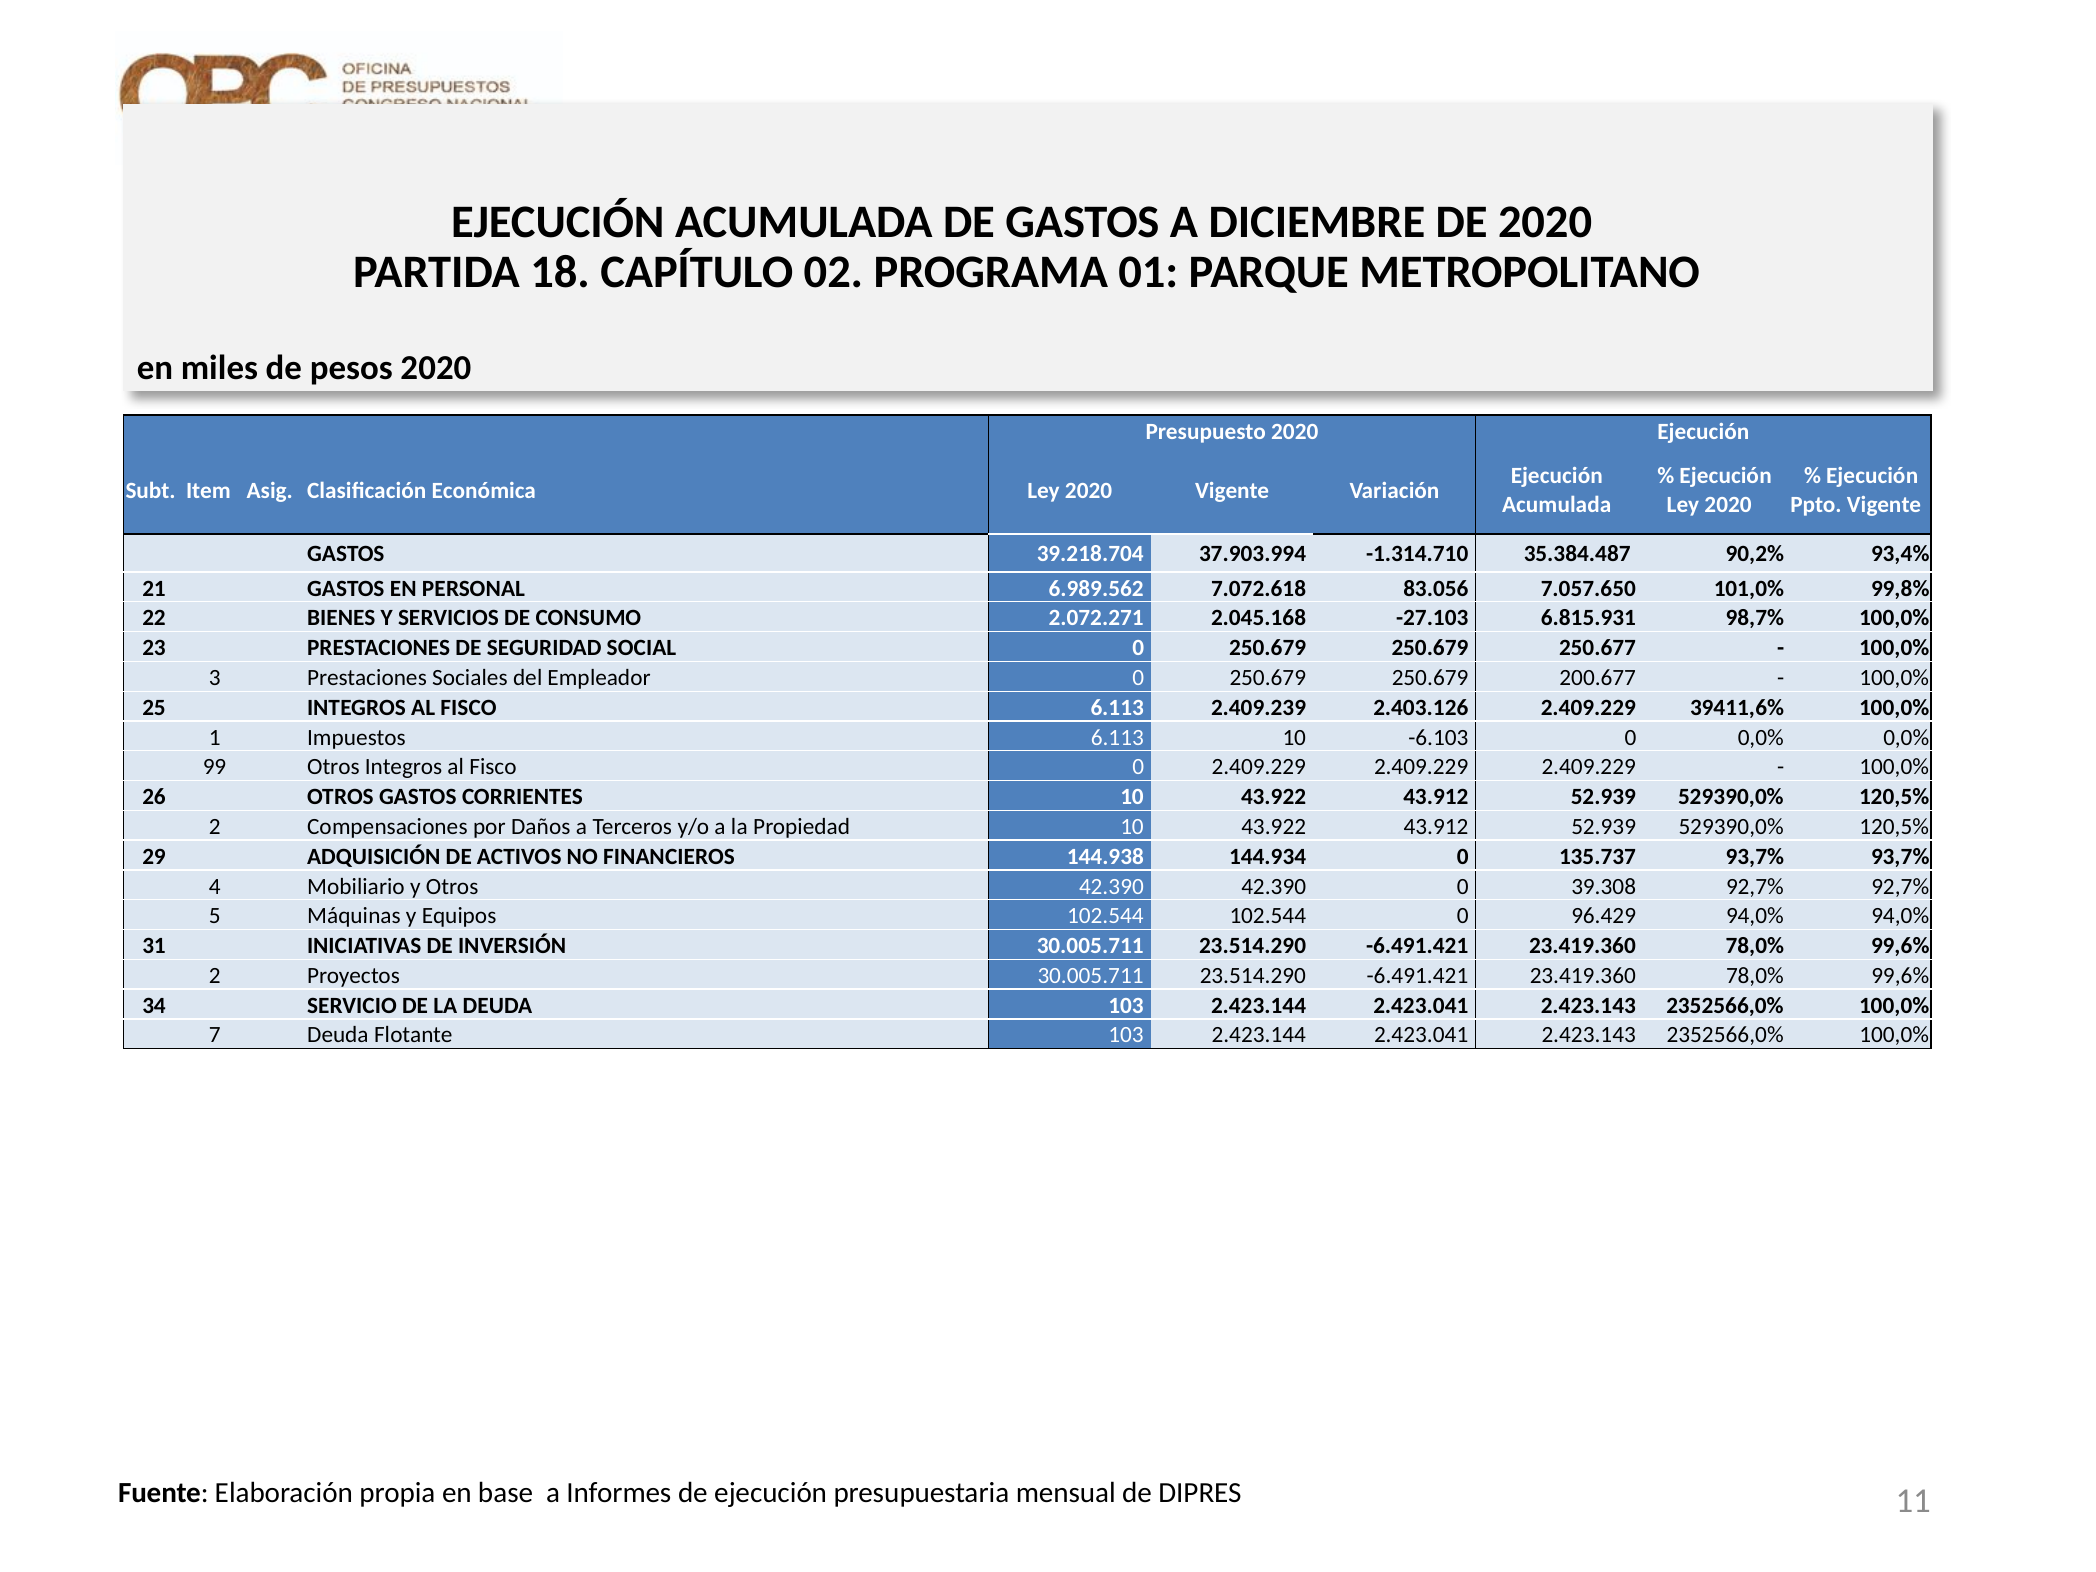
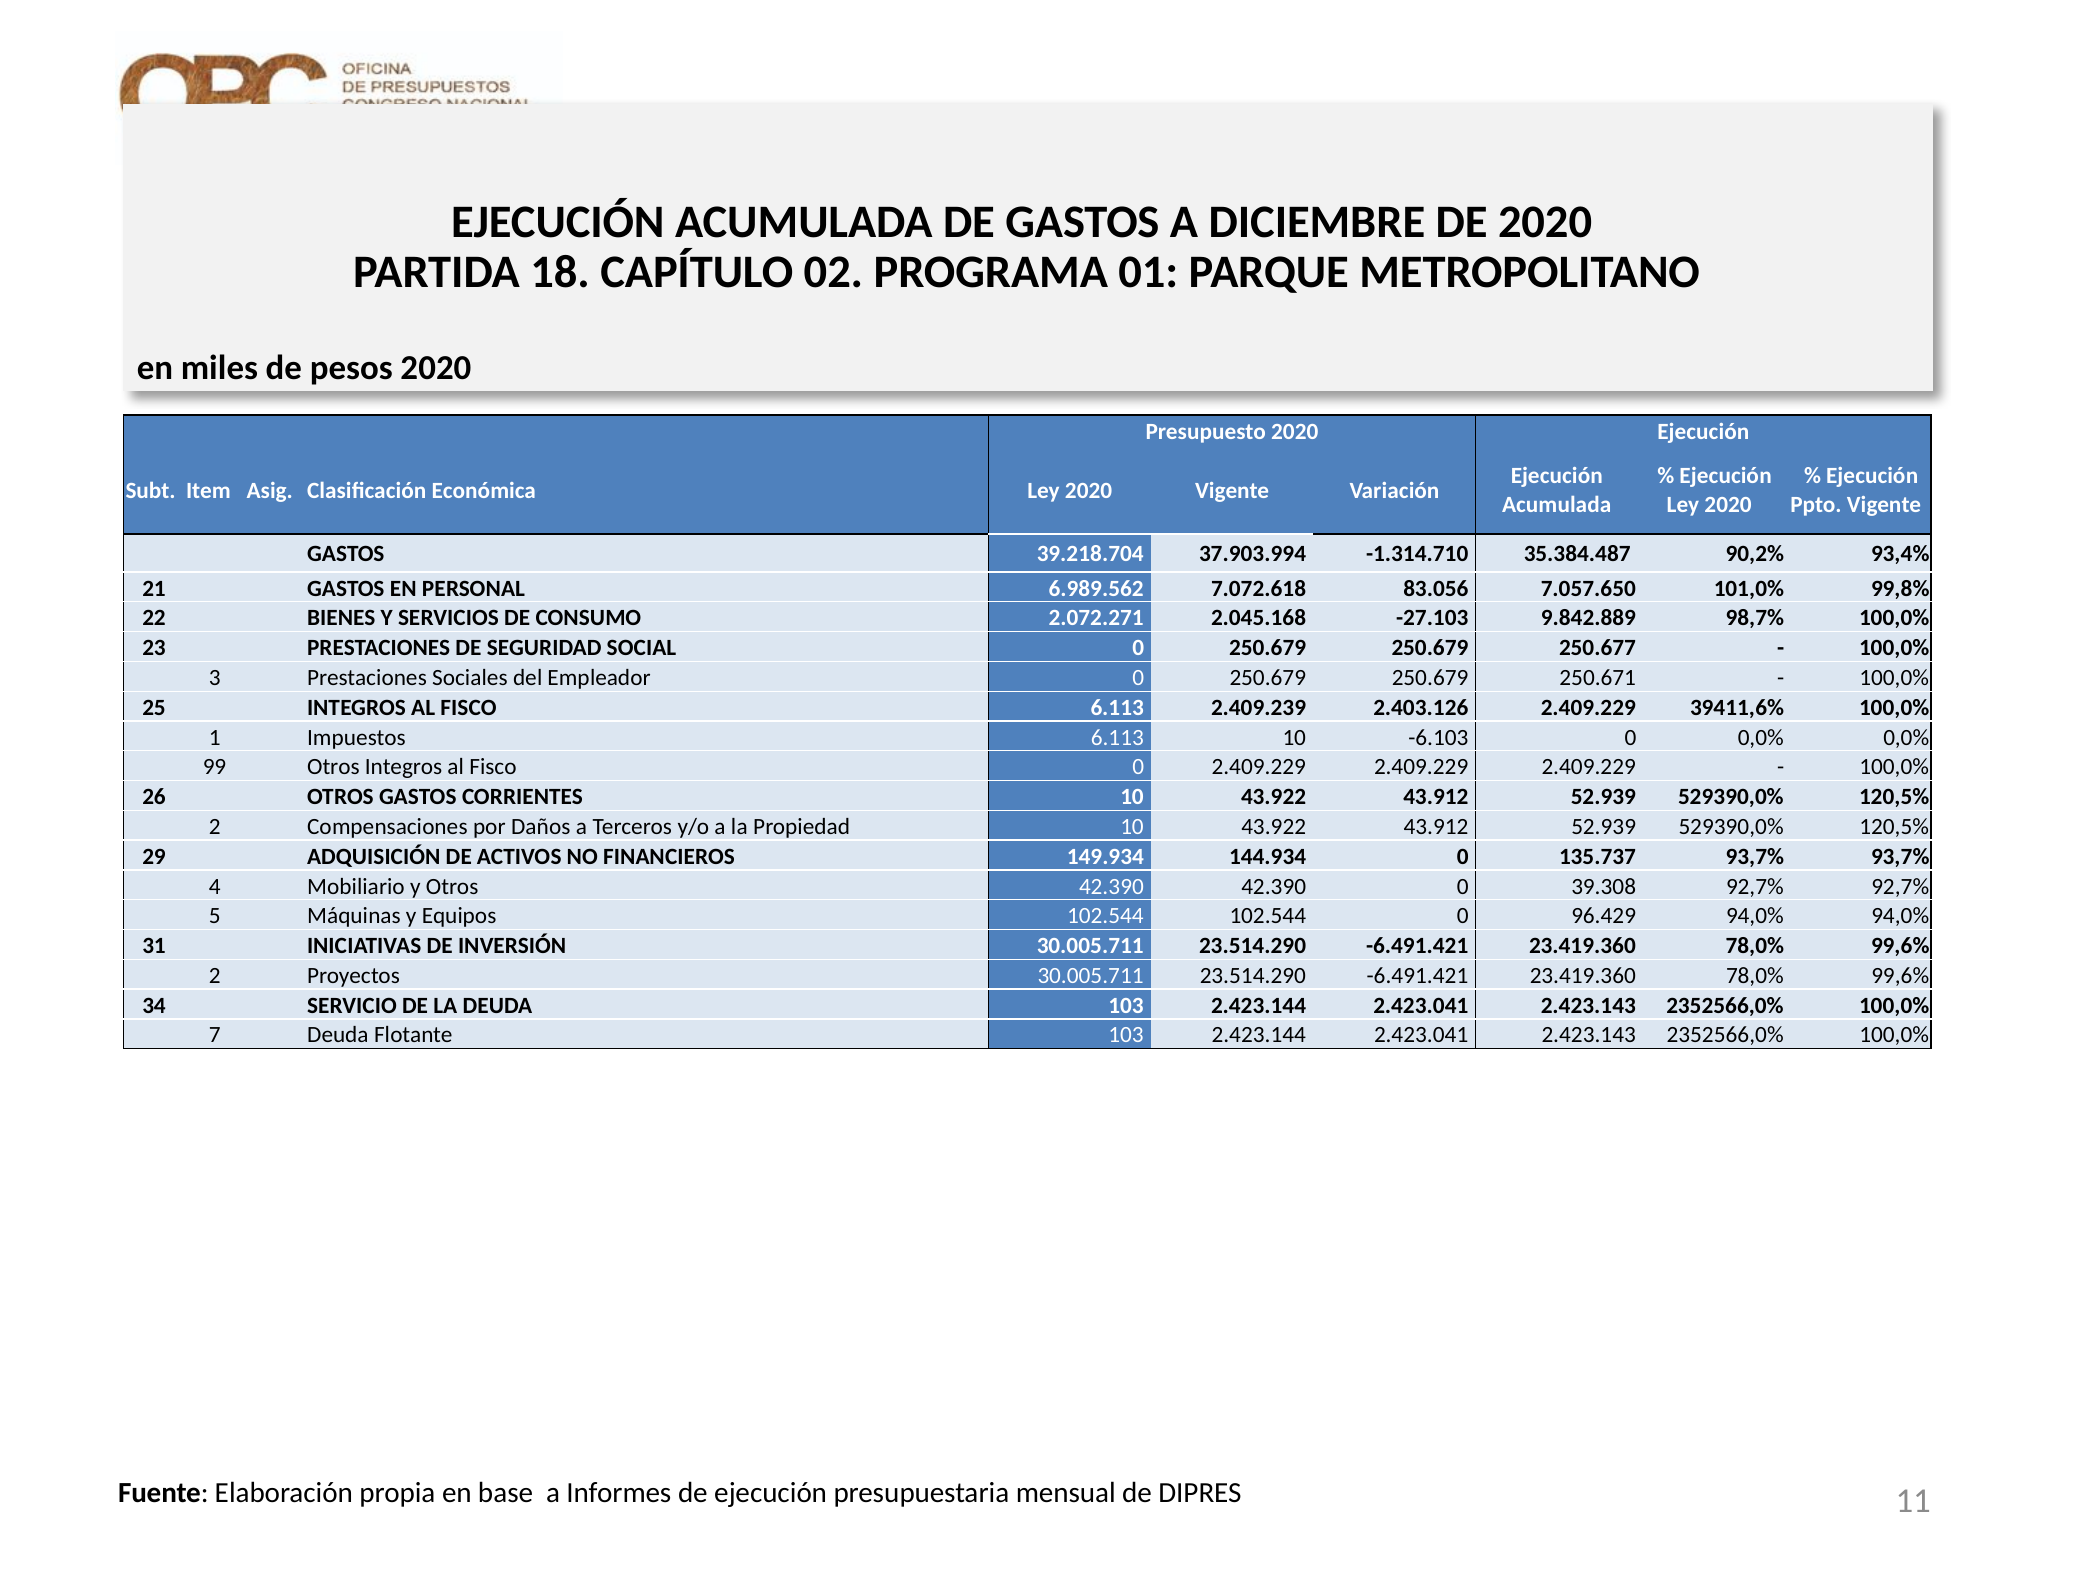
6.815.931: 6.815.931 -> 9.842.889
200.677: 200.677 -> 250.671
144.938: 144.938 -> 149.934
